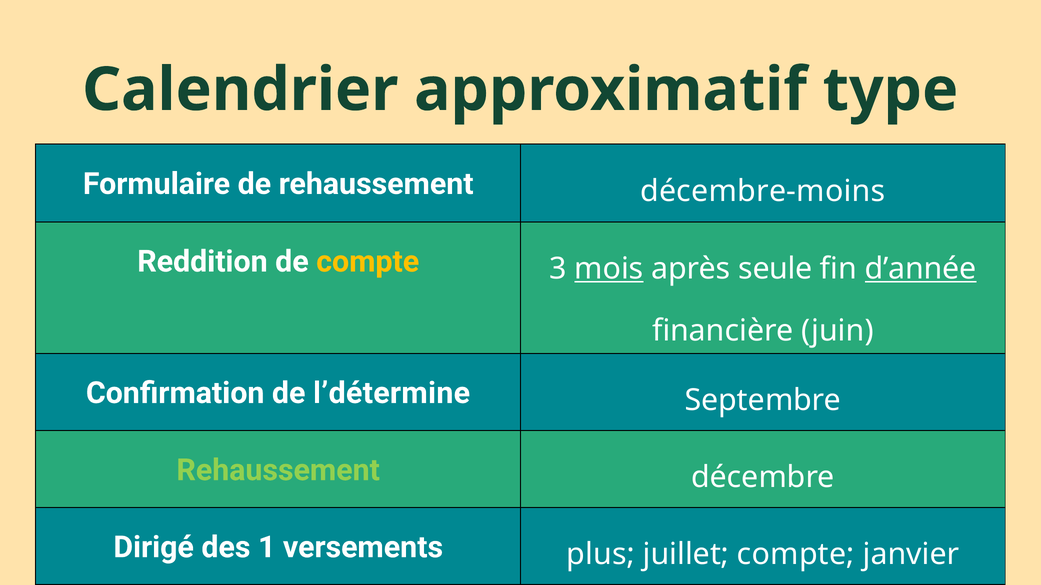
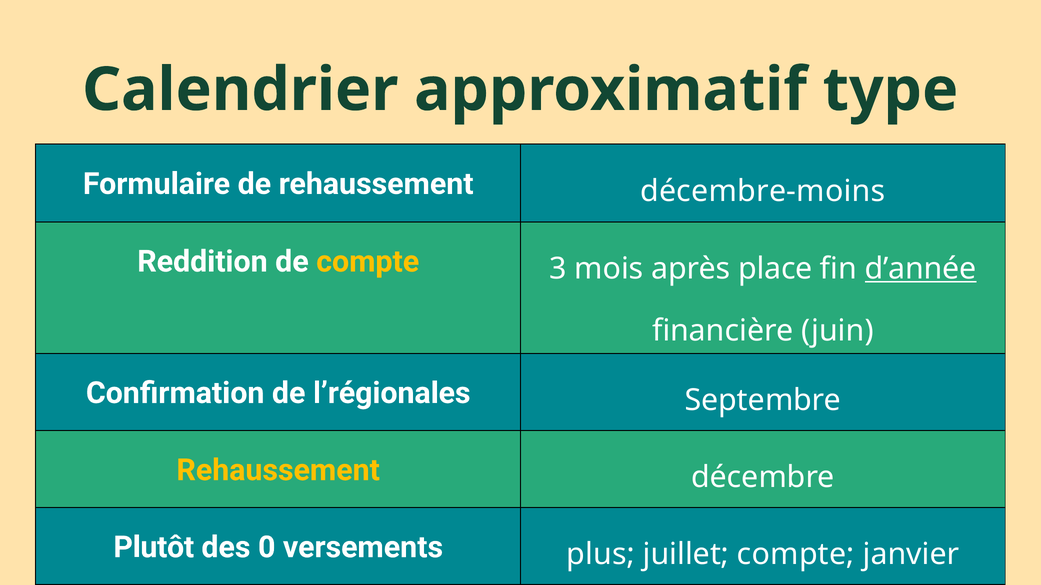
mois underline: present -> none
seule: seule -> place
l’détermine: l’détermine -> l’régionales
Rehaussement at (278, 471) colour: light green -> yellow
Dirigé: Dirigé -> Plutôt
1: 1 -> 0
